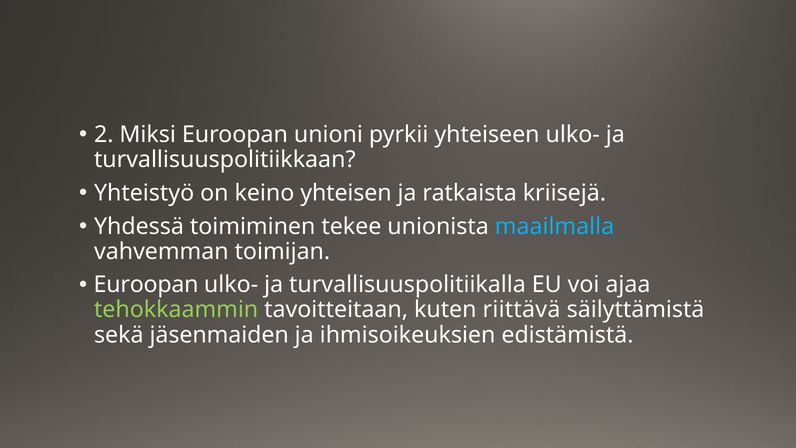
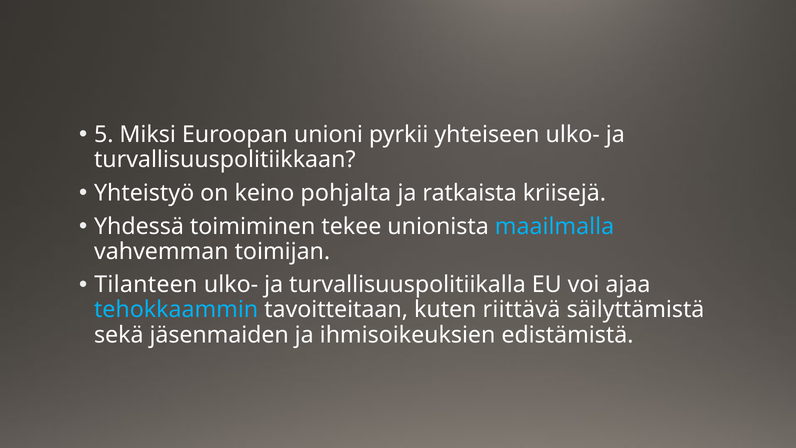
2: 2 -> 5
yhteisen: yhteisen -> pohjalta
Euroopan at (146, 285): Euroopan -> Tilanteen
tehokkaammin colour: light green -> light blue
